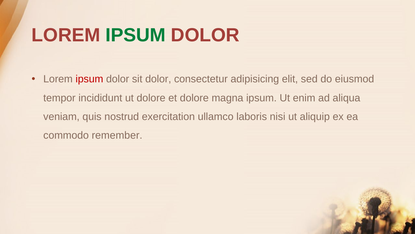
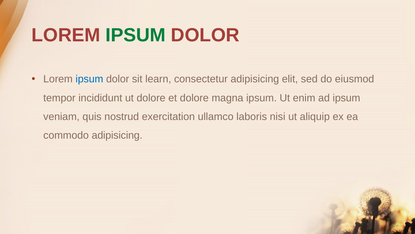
ipsum at (89, 79) colour: red -> blue
sit dolor: dolor -> learn
ad aliqua: aliqua -> ipsum
commodo remember: remember -> adipisicing
